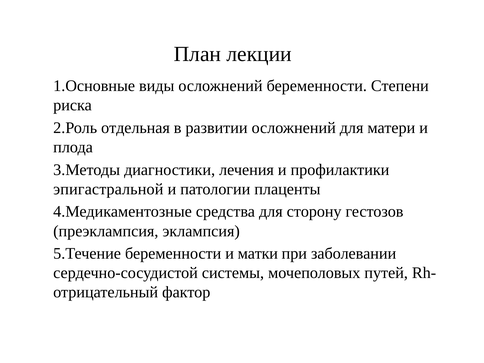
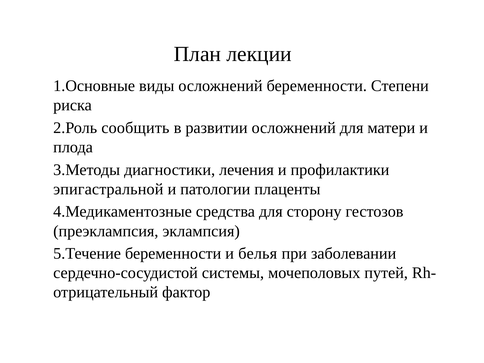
отдельная: отдельная -> сообщить
матки: матки -> белья
